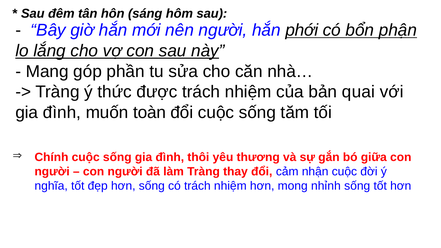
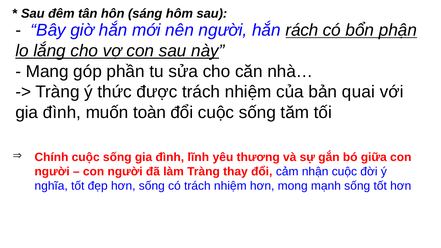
phới: phới -> rách
thôi: thôi -> lĩnh
nhỉnh: nhỉnh -> mạnh
